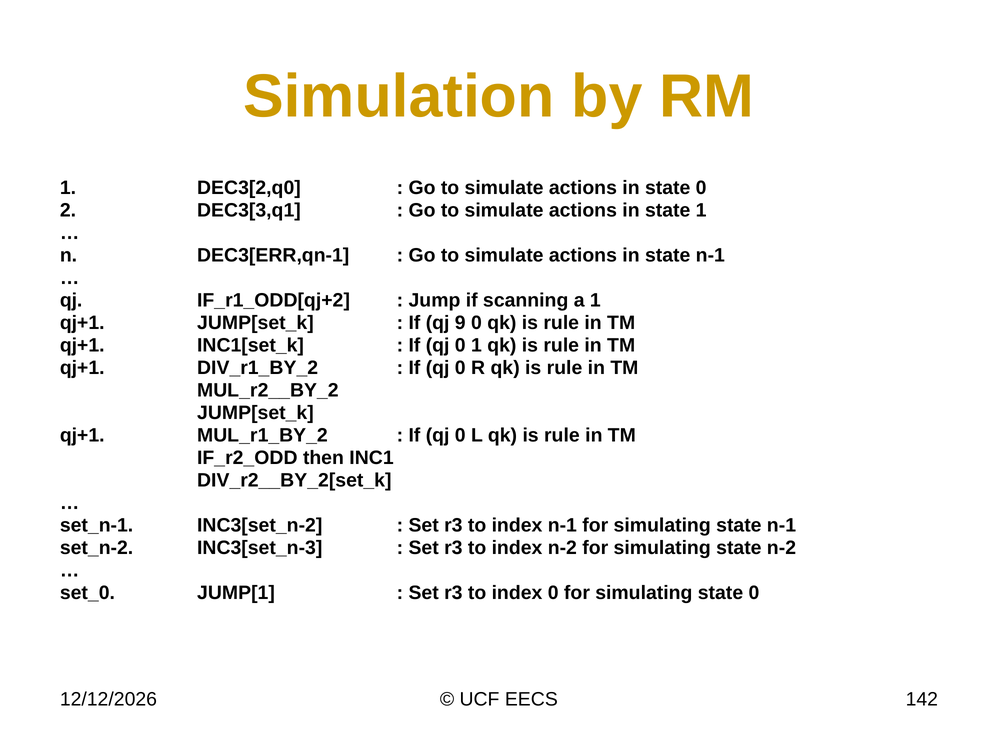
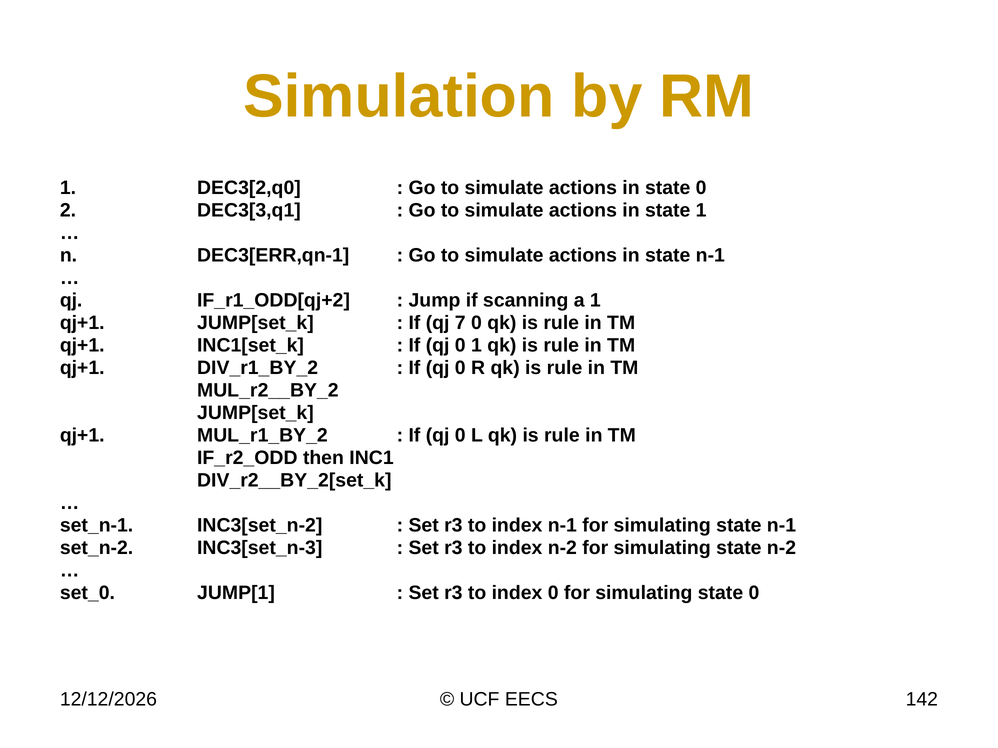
9: 9 -> 7
